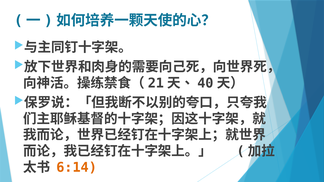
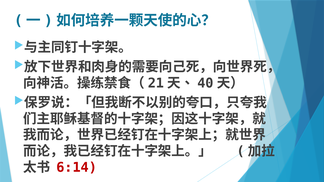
6:14 colour: orange -> red
